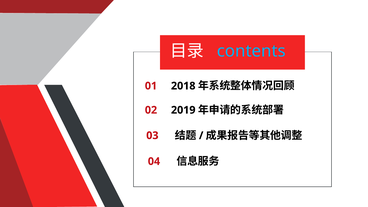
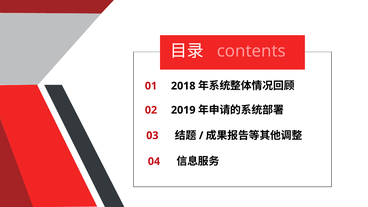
contents colour: light blue -> pink
